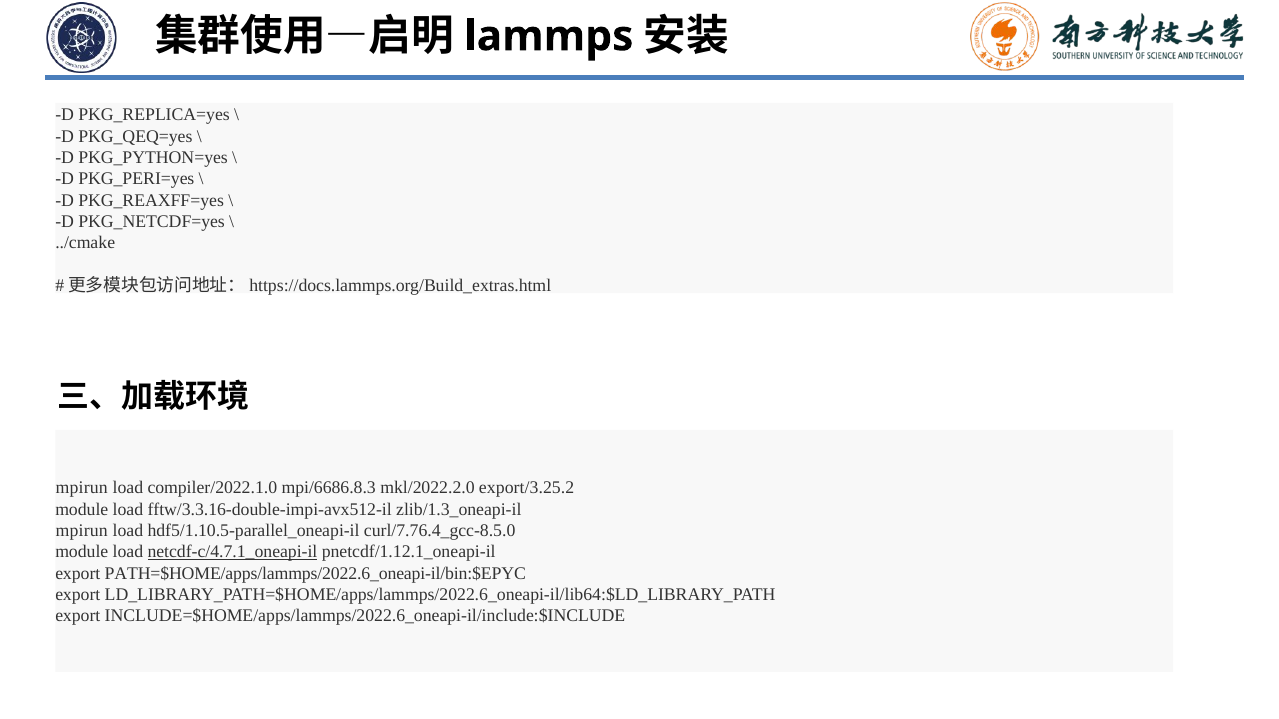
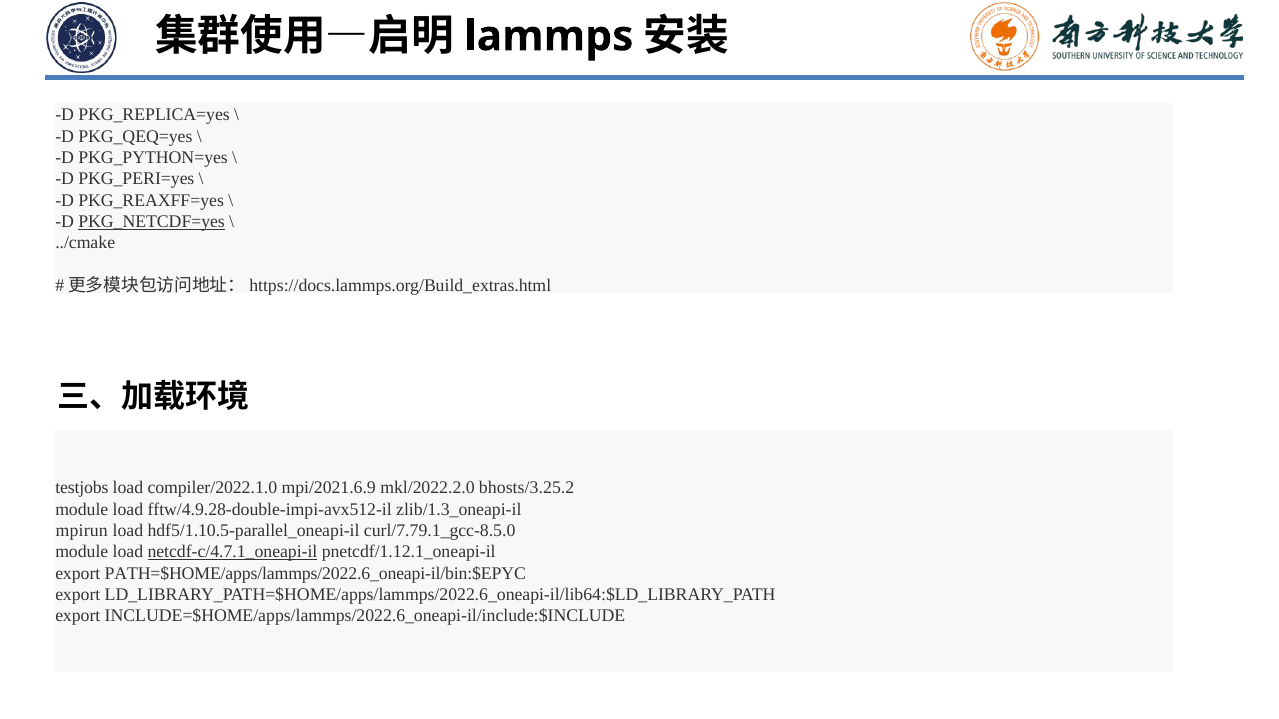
PKG_NETCDF=yes underline: none -> present
mpirun at (82, 488): mpirun -> testjobs
mpi/6686.8.3: mpi/6686.8.3 -> mpi/2021.6.9
export/3.25.2: export/3.25.2 -> bhosts/3.25.2
fftw/3.3.16-double-impi-avx512-il: fftw/3.3.16-double-impi-avx512-il -> fftw/4.9.28-double-impi-avx512-il
curl/7.76.4_gcc-8.5.0: curl/7.76.4_gcc-8.5.0 -> curl/7.79.1_gcc-8.5.0
